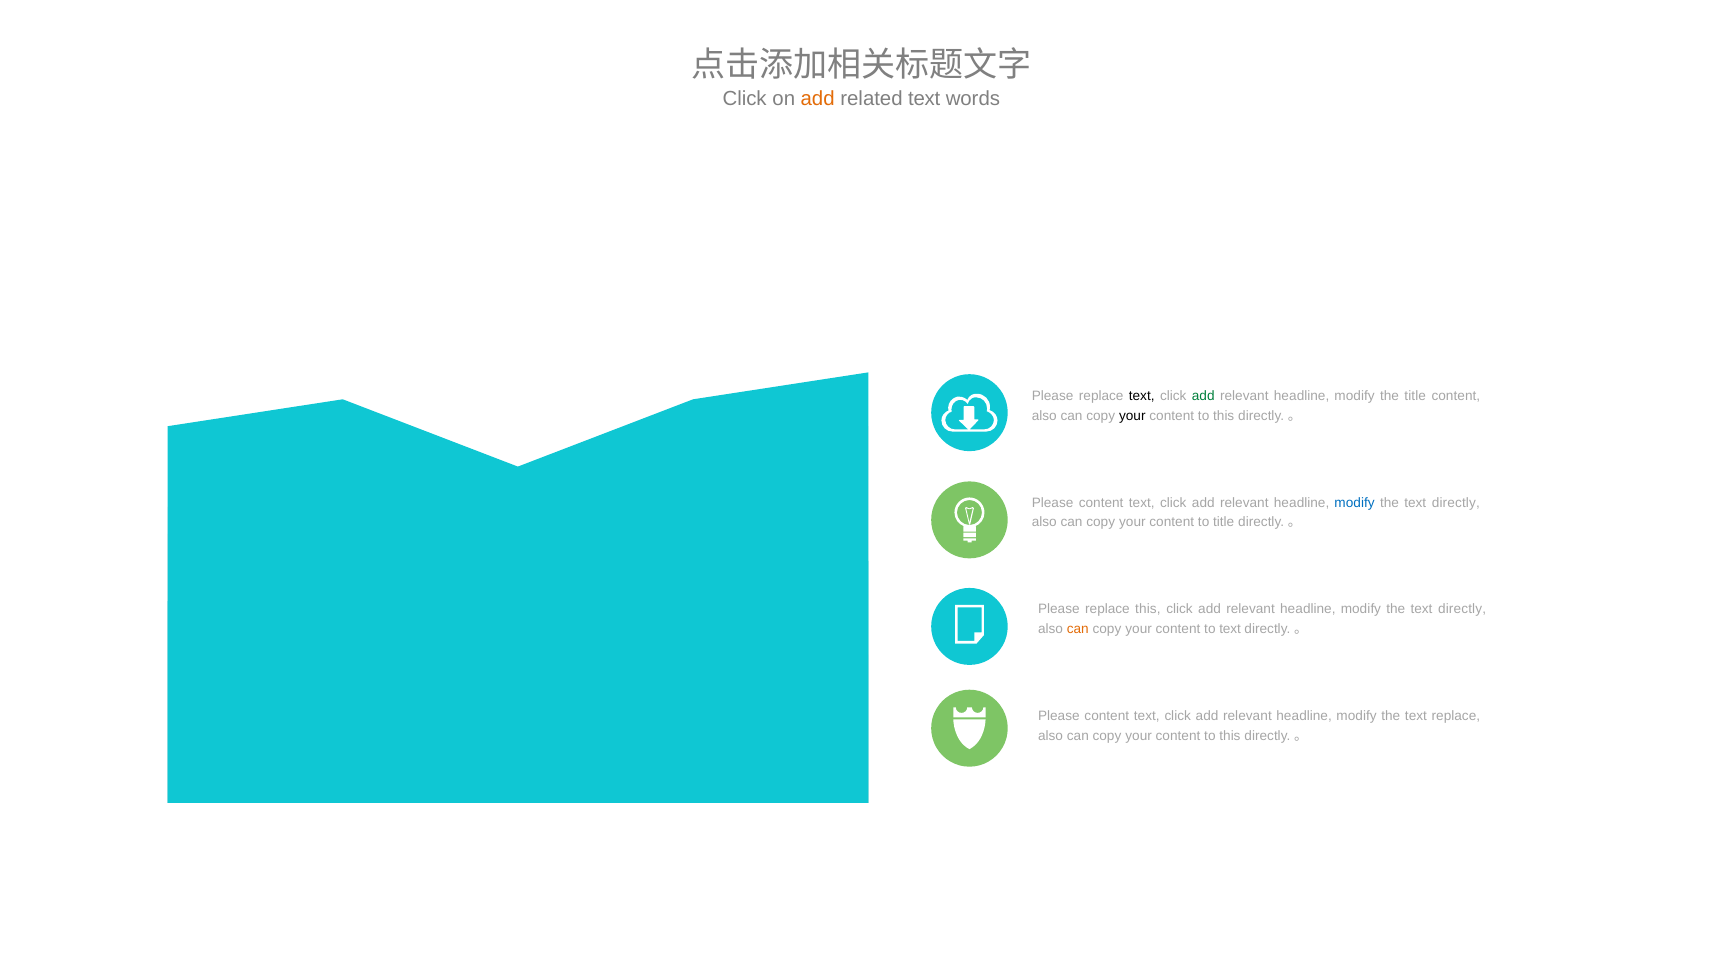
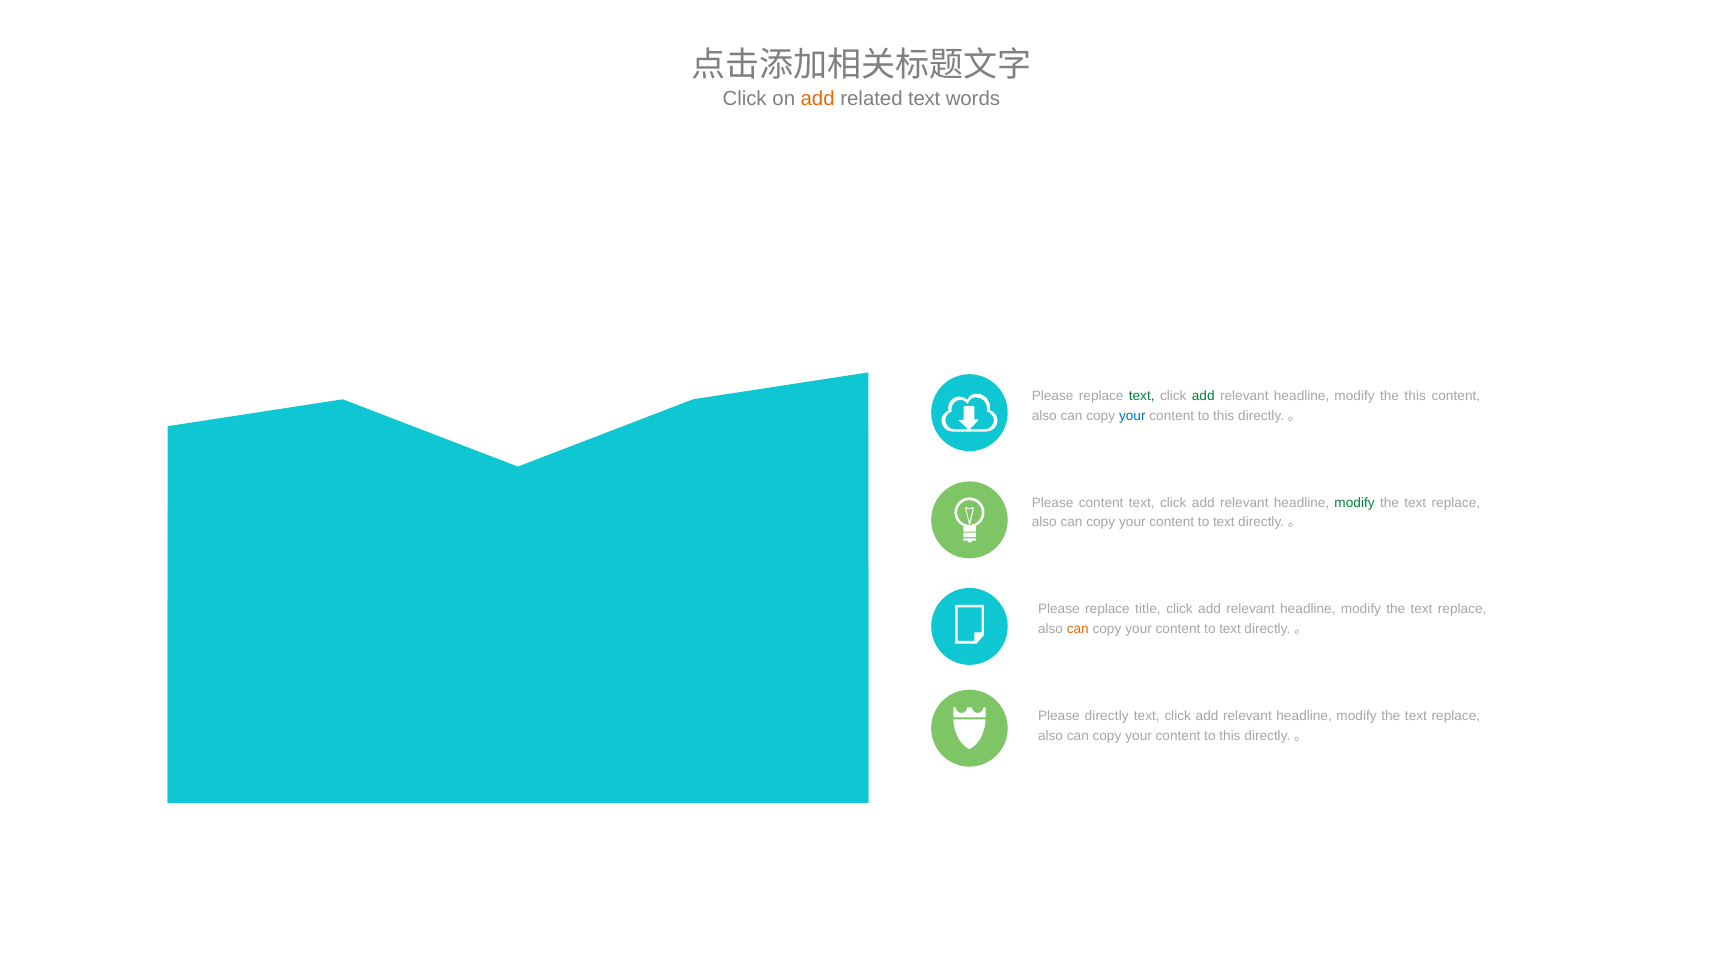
text at (1142, 396) colour: black -> green
the title: title -> this
your at (1132, 416) colour: black -> blue
modify at (1355, 503) colour: blue -> green
directly at (1456, 503): directly -> replace
title at (1224, 522): title -> text
replace this: this -> title
directly at (1462, 610): directly -> replace
content at (1107, 716): content -> directly
